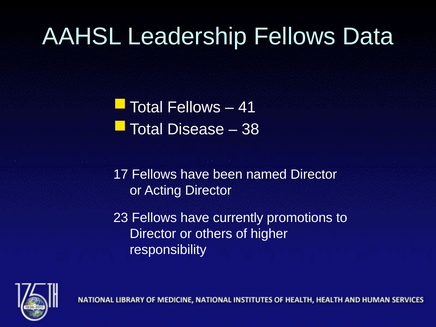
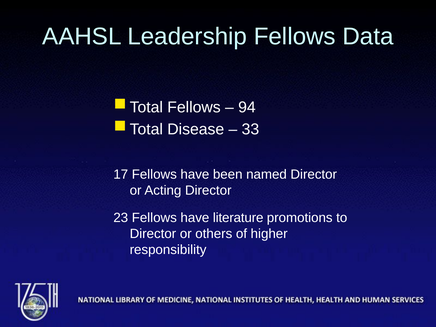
41: 41 -> 94
38: 38 -> 33
currently: currently -> literature
